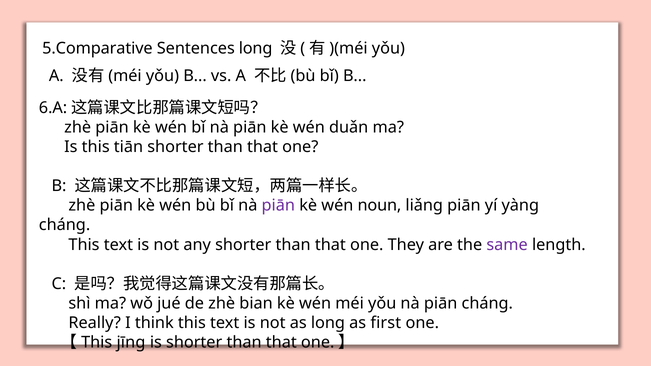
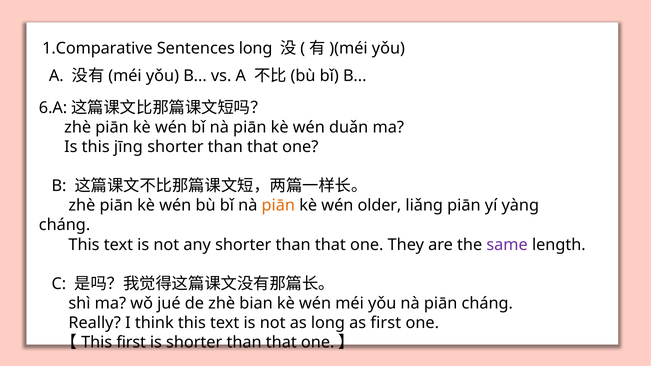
5.Comparative: 5.Comparative -> 1.Comparative
tiān: tiān -> jīng
piān at (278, 206) colour: purple -> orange
noun: noun -> older
This jīng: jīng -> first
